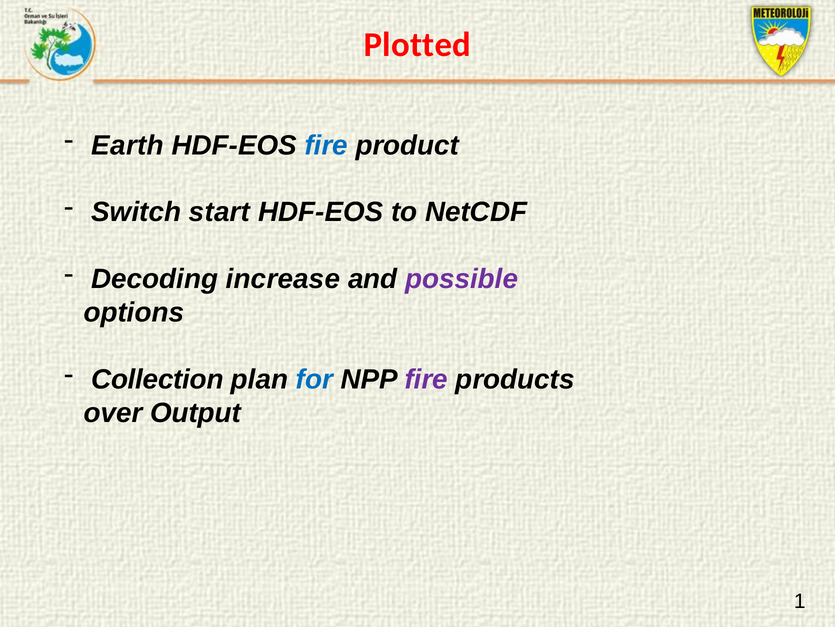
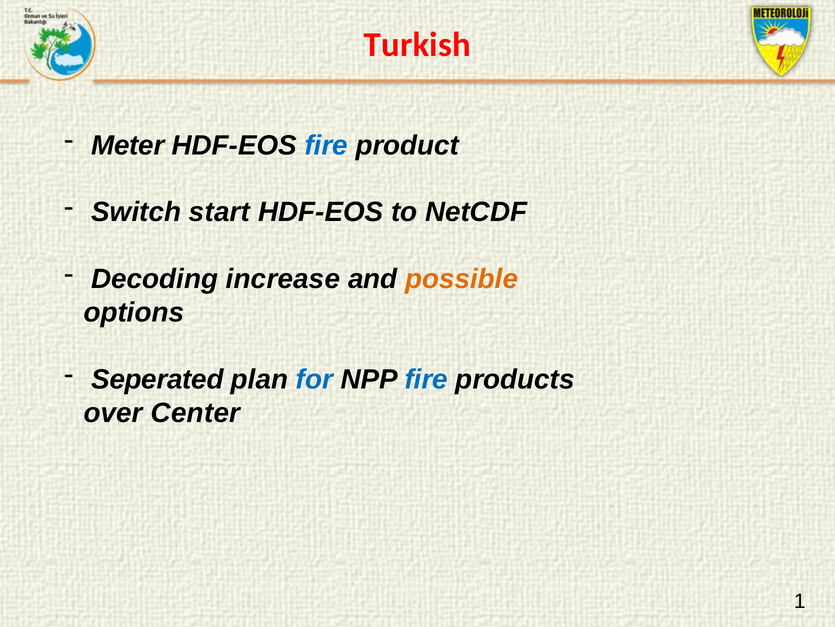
Plotted: Plotted -> Turkish
Earth: Earth -> Meter
possible colour: purple -> orange
Collection: Collection -> Seperated
fire at (426, 379) colour: purple -> blue
Output: Output -> Center
